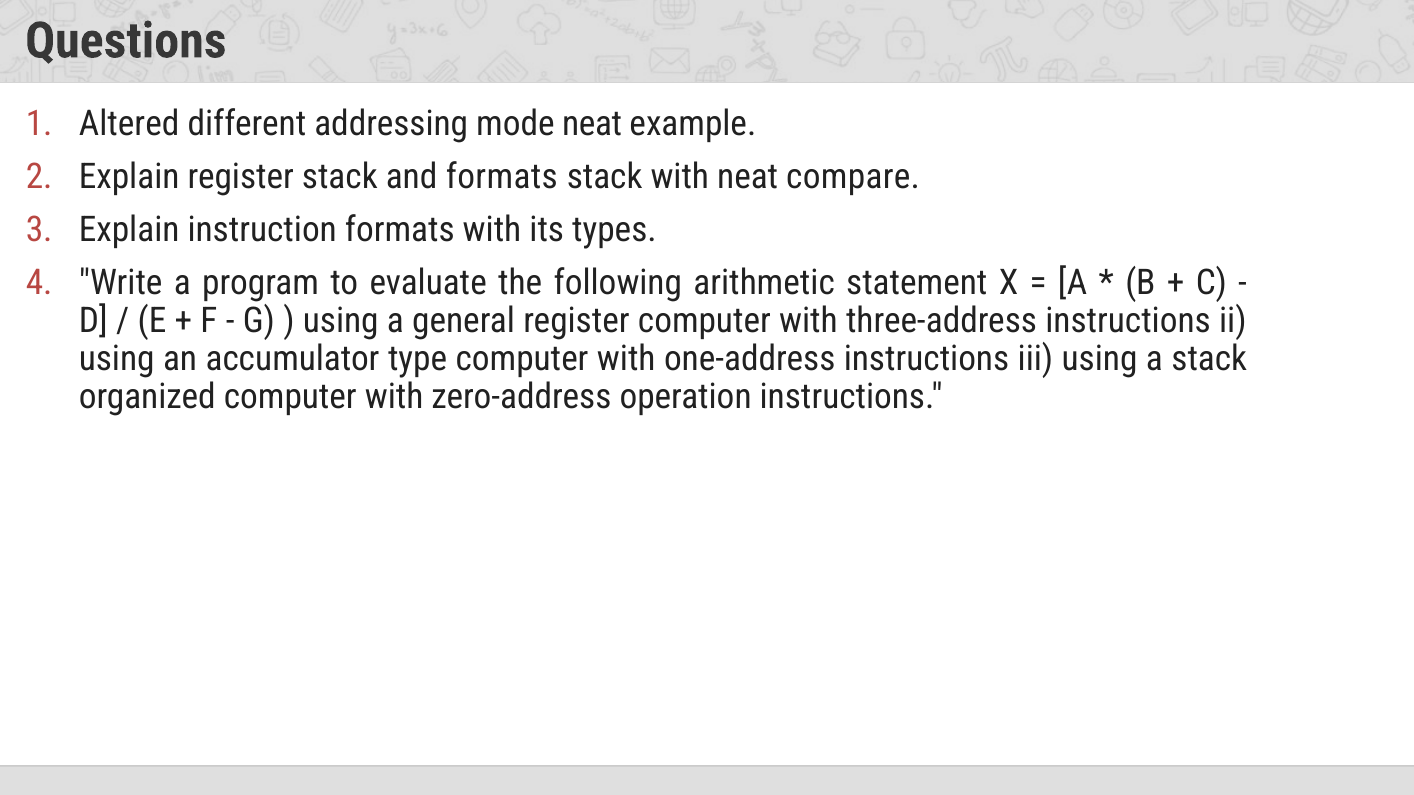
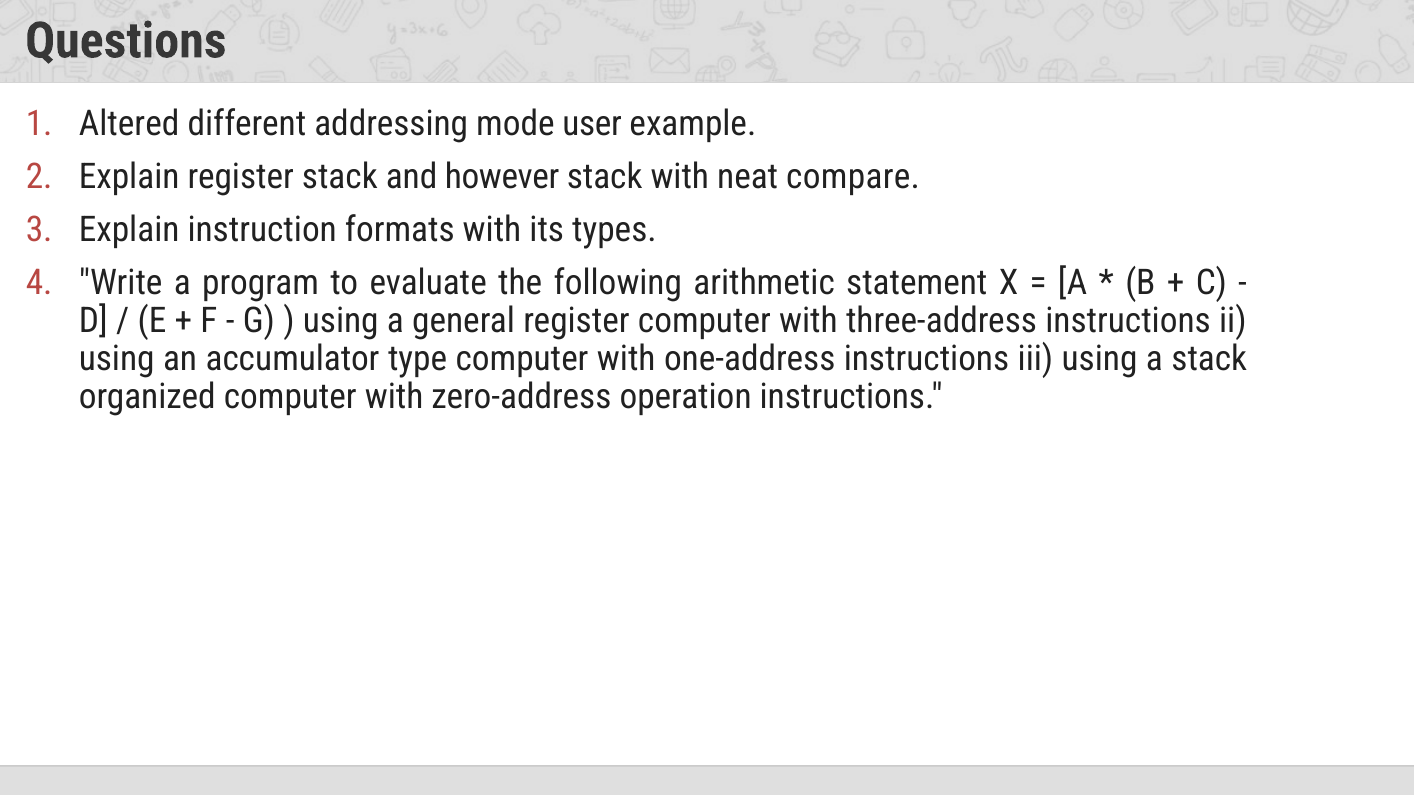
mode neat: neat -> user
and formats: formats -> however
